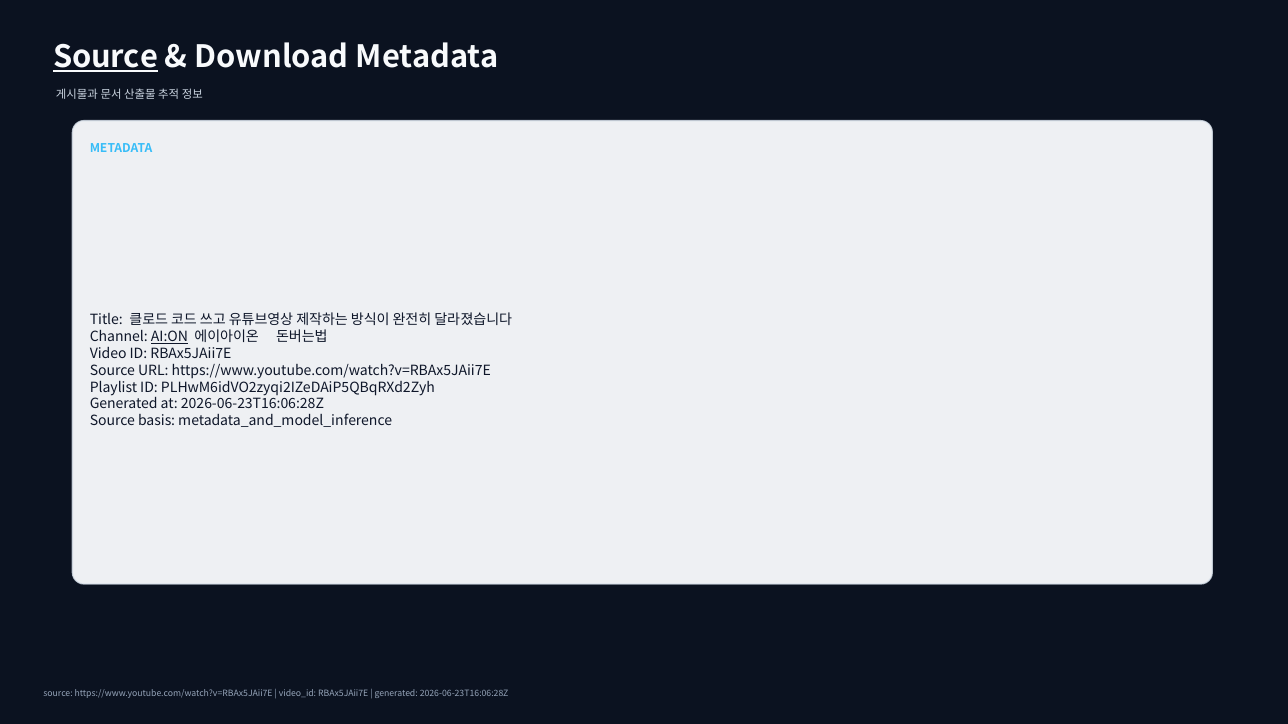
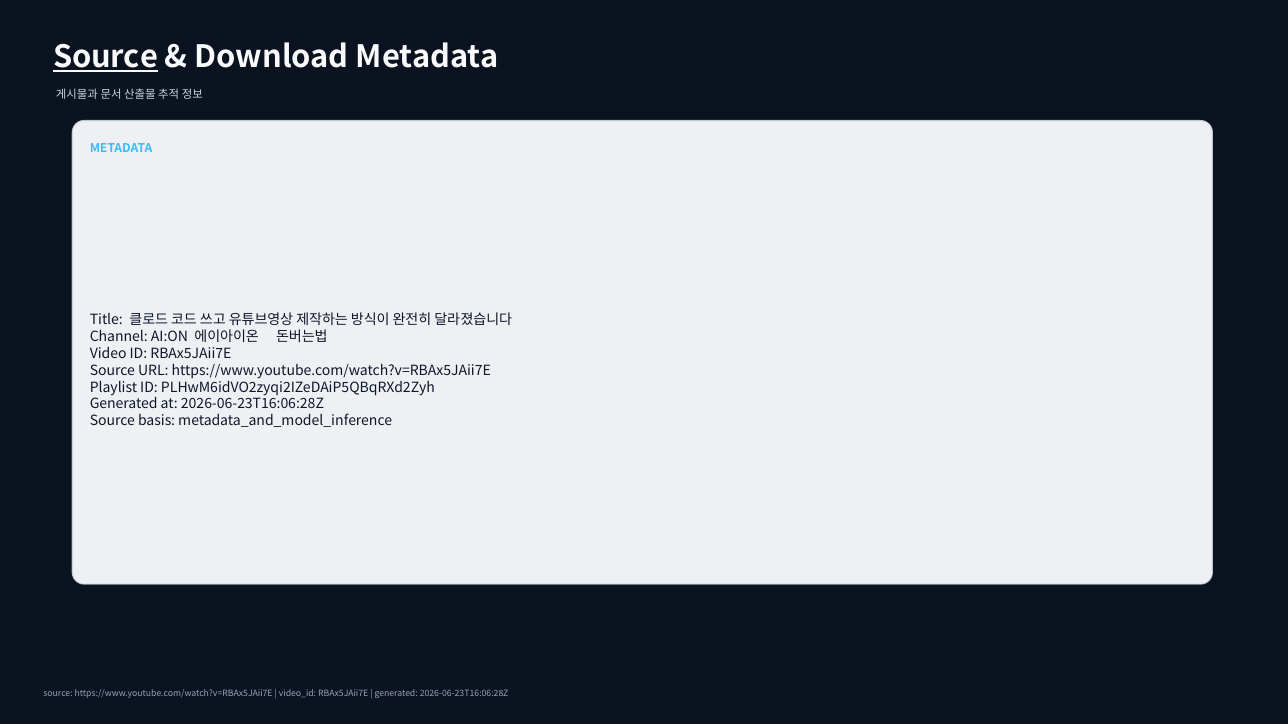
AI:ON underline: present -> none
